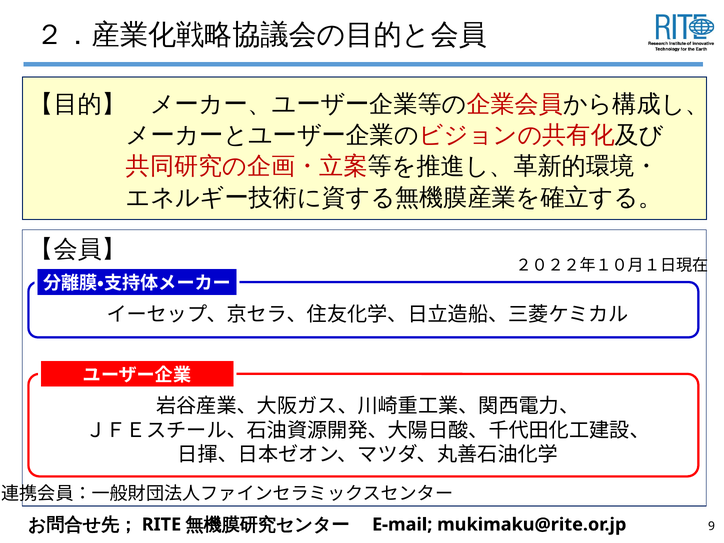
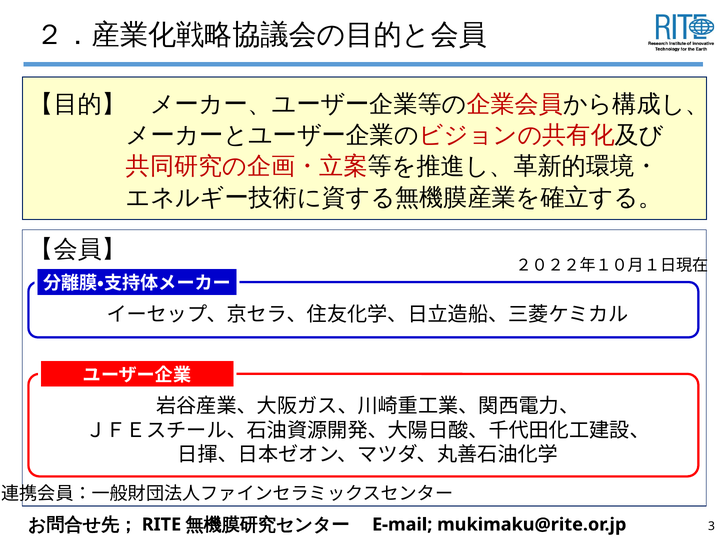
9: 9 -> 3
